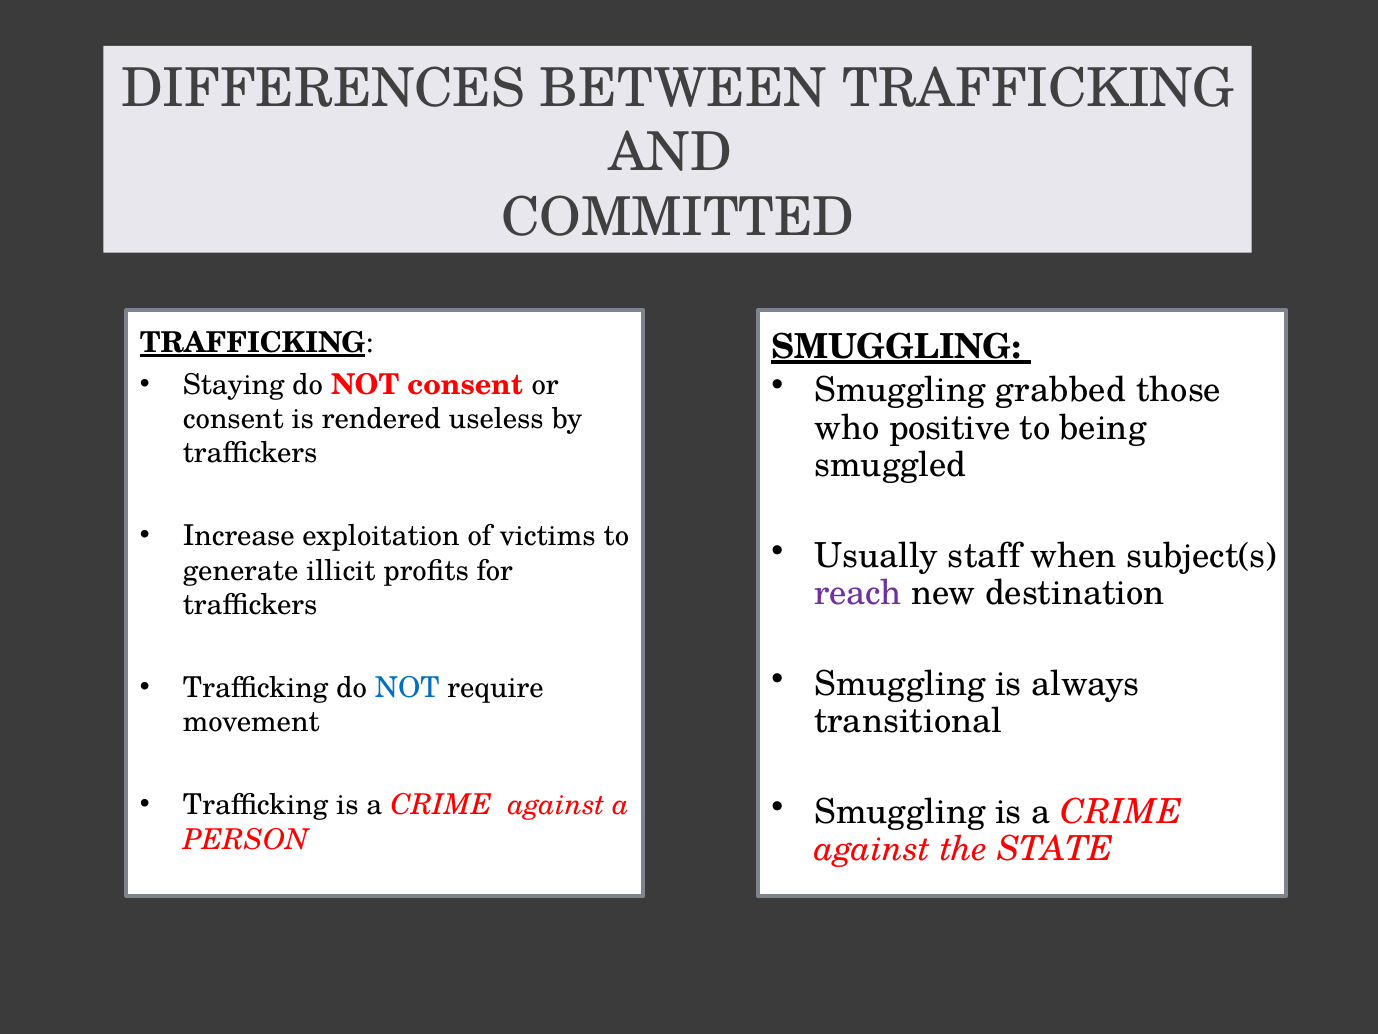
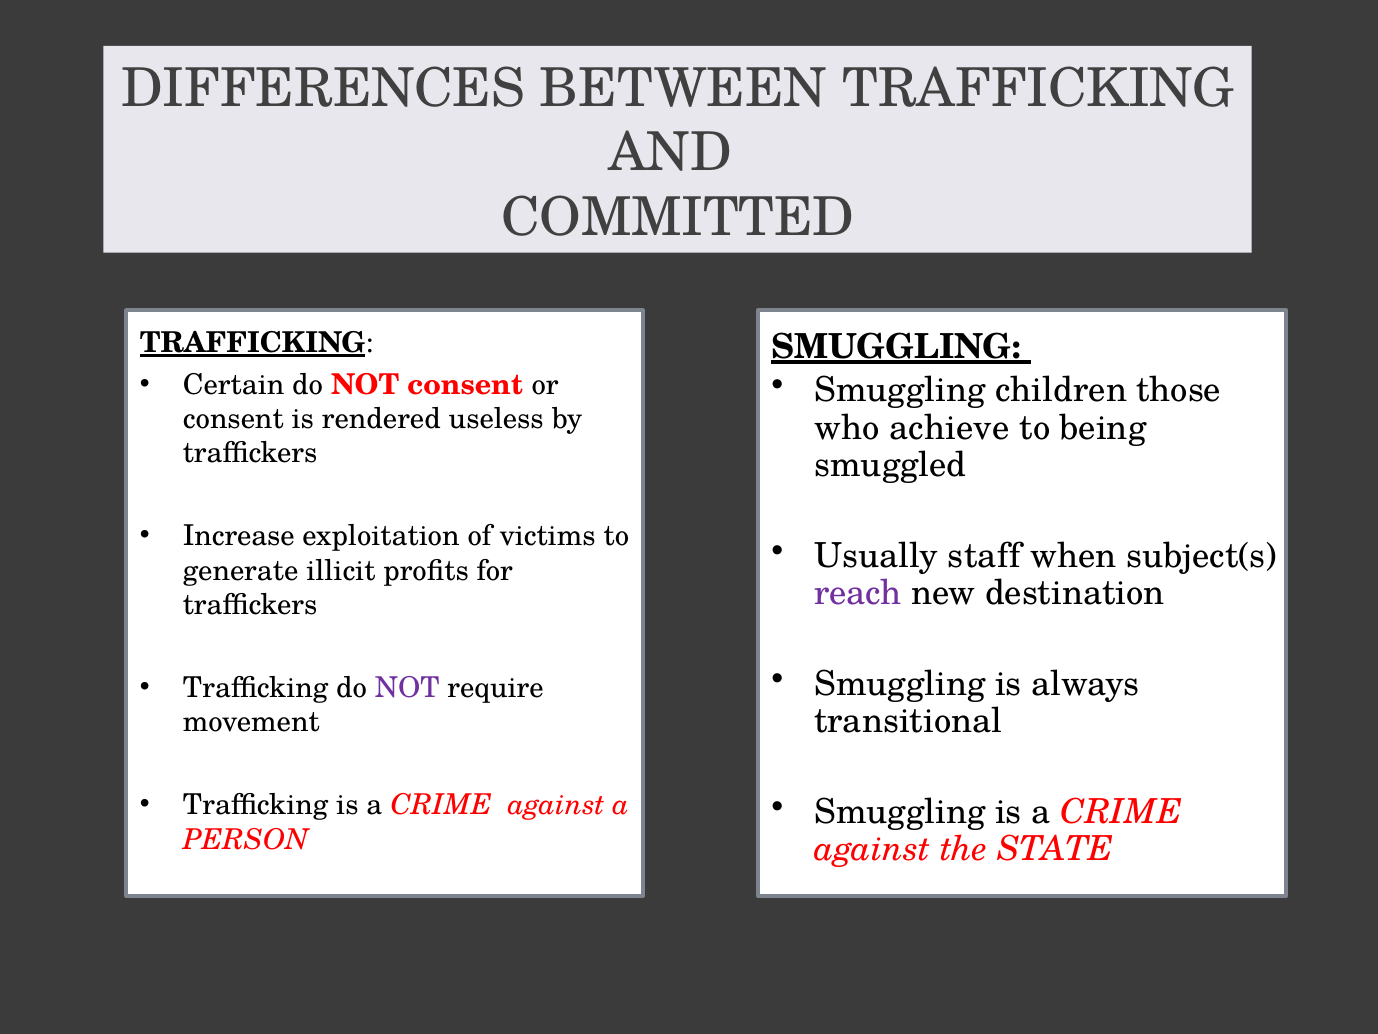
grabbed: grabbed -> children
Staying: Staying -> Certain
positive: positive -> achieve
NOT at (407, 688) colour: blue -> purple
